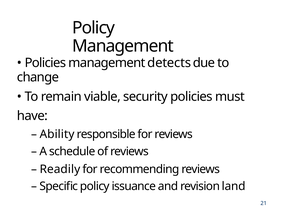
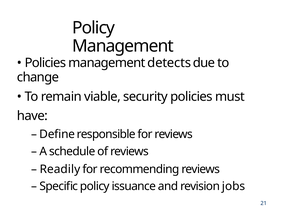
Ability: Ability -> Define
land: land -> jobs
